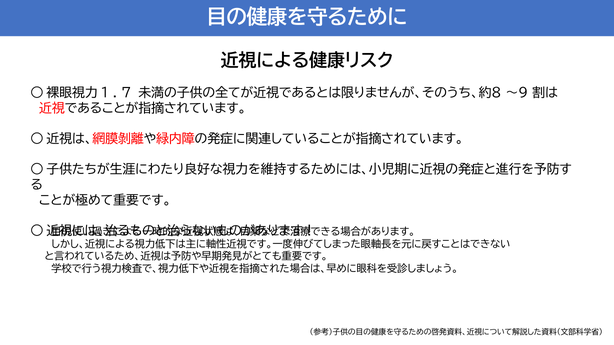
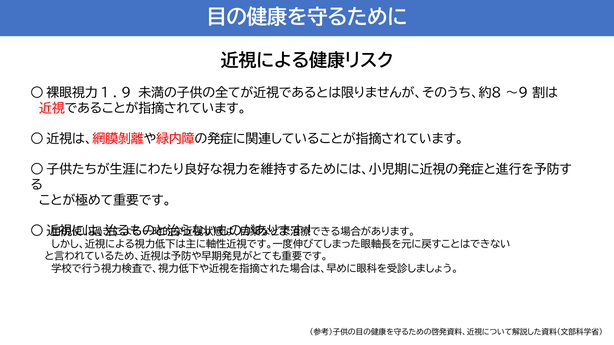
7: 7 -> 9
